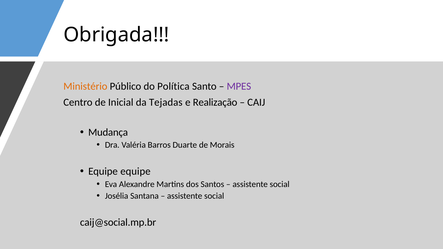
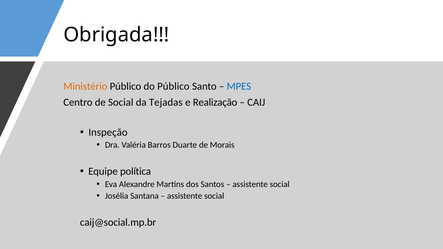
do Política: Política -> Público
MPES colour: purple -> blue
de Inicial: Inicial -> Social
Mudança: Mudança -> Inspeção
Equipe equipe: equipe -> política
